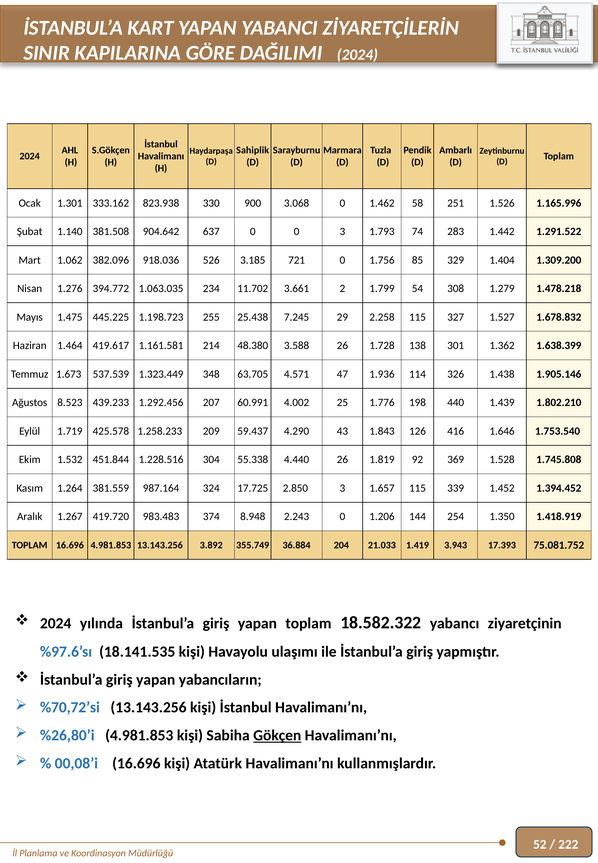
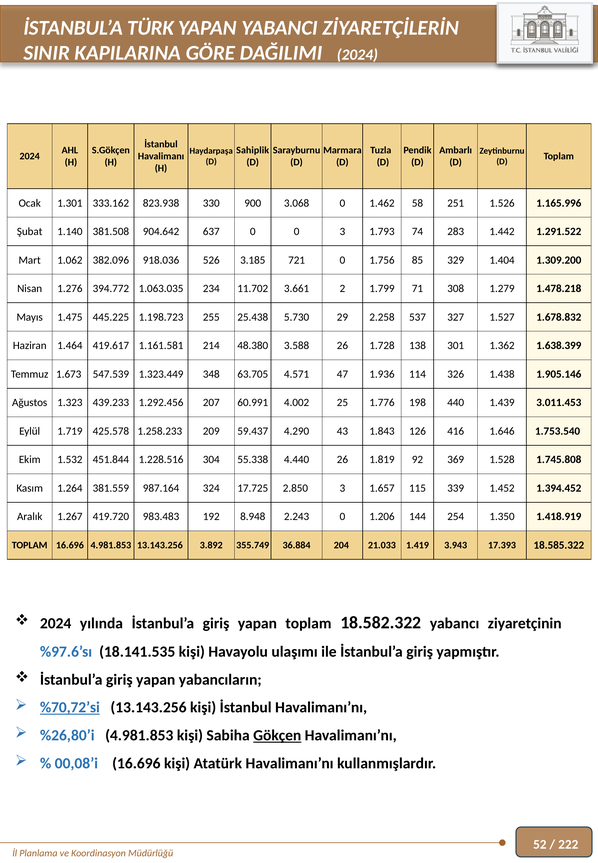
KART: KART -> TÜRK
54: 54 -> 71
7.245: 7.245 -> 5.730
2.258 115: 115 -> 537
537.539: 537.539 -> 547.539
8.523: 8.523 -> 1.323
1.802.210: 1.802.210 -> 3.011.453
374: 374 -> 192
75.081.752: 75.081.752 -> 18.585.322
%70,72’si underline: none -> present
